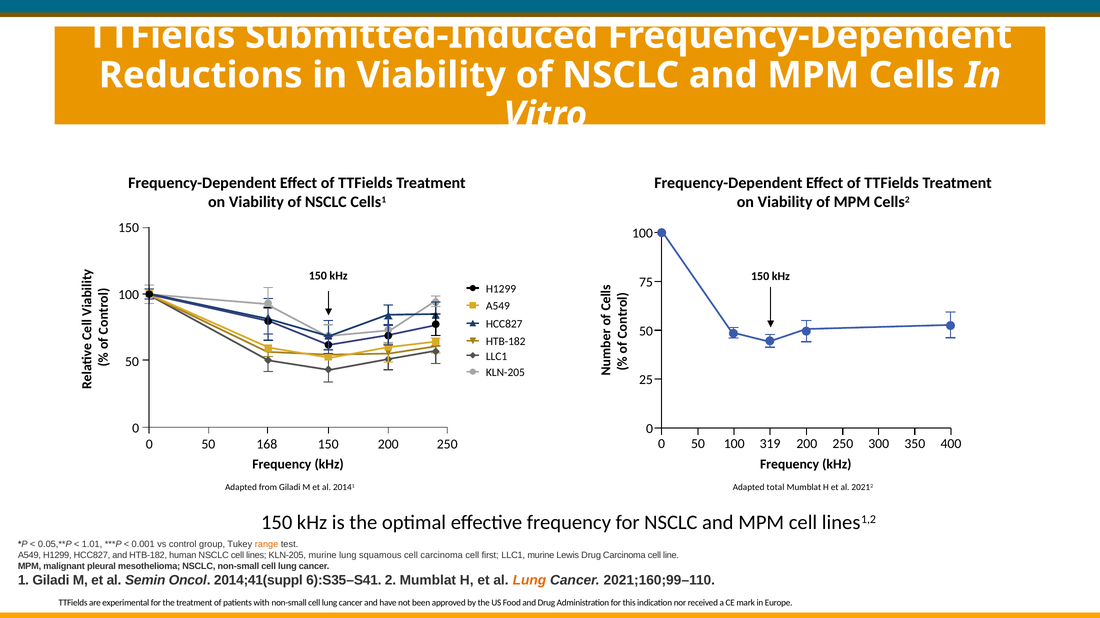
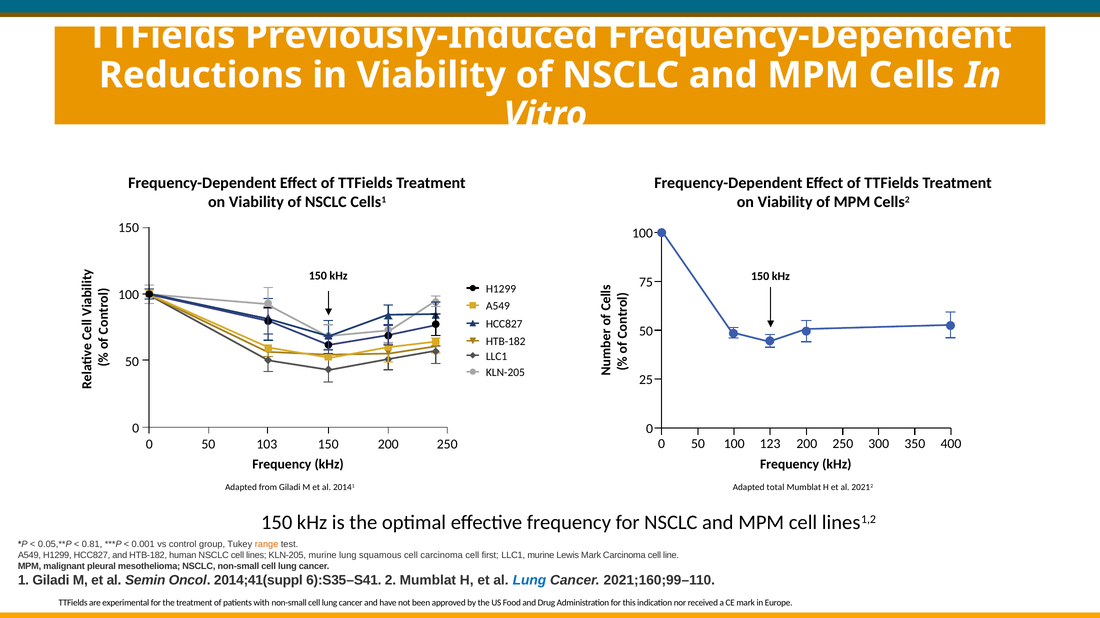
Submitted-Induced: Submitted-Induced -> Previously-Induced
319: 319 -> 123
168: 168 -> 103
1.01: 1.01 -> 0.81
Lewis Drug: Drug -> Mark
Lung at (529, 581) colour: orange -> blue
